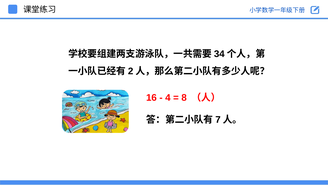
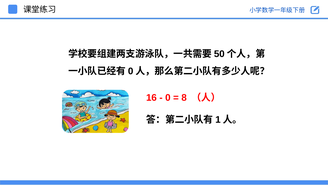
34: 34 -> 50
2 at (131, 71): 2 -> 0
4 at (168, 97): 4 -> 0
7: 7 -> 1
